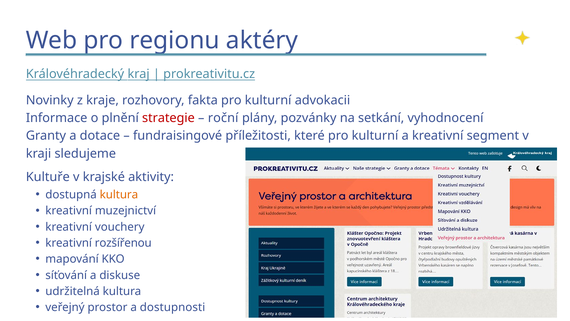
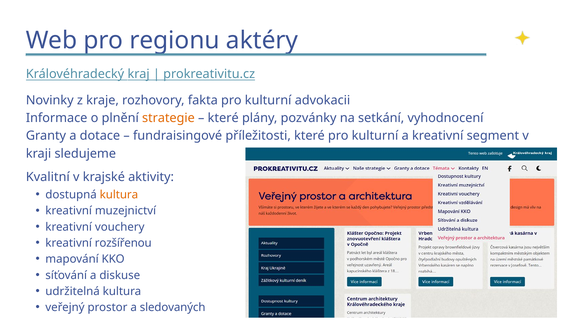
strategie colour: red -> orange
roční at (223, 118): roční -> které
Kultuře: Kultuře -> Kvalitní
dostupnosti: dostupnosti -> sledovaných
